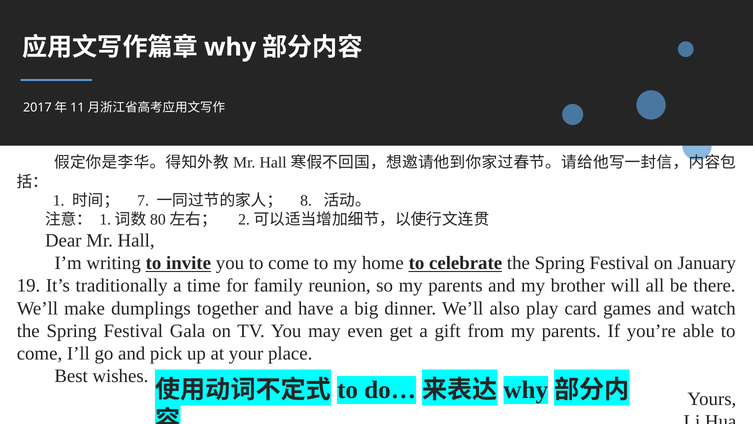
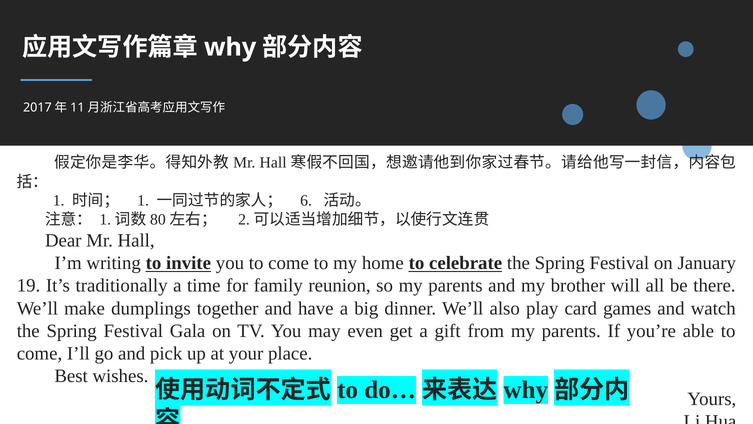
7 at (143, 201): 7 -> 1
8: 8 -> 6
